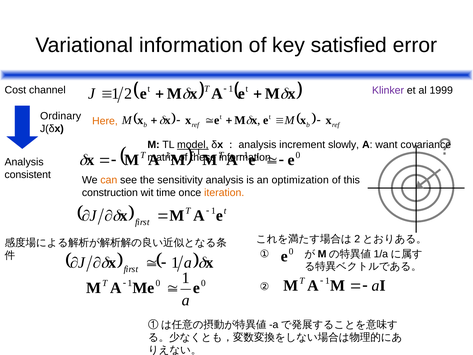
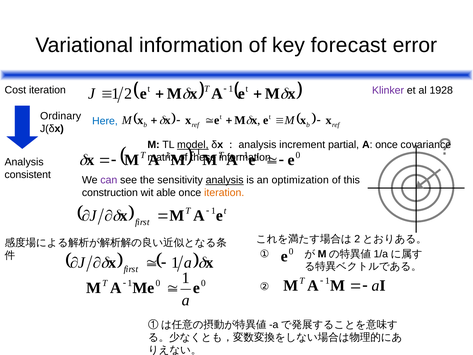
satisfied: satisfied -> forecast
Cost channel: channel -> iteration
1999: 1999 -> 1928
Here colour: orange -> blue
slowly: slowly -> partial
A want: want -> once
can colour: orange -> purple
analysis at (225, 180) underline: none -> present
time: time -> able
